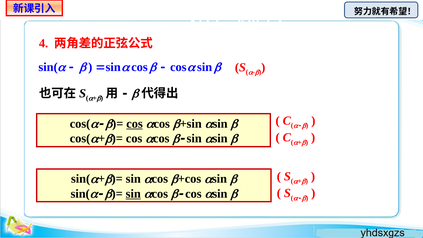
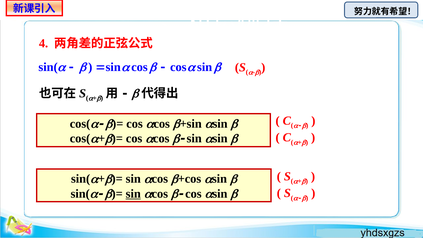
cos at (135, 124) underline: present -> none
